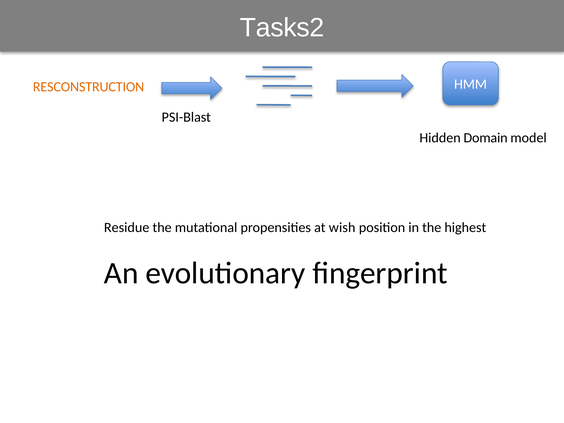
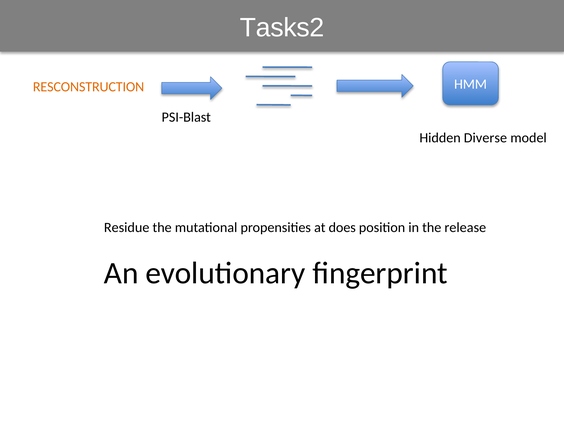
Domain: Domain -> Diverse
wish: wish -> does
highest: highest -> release
